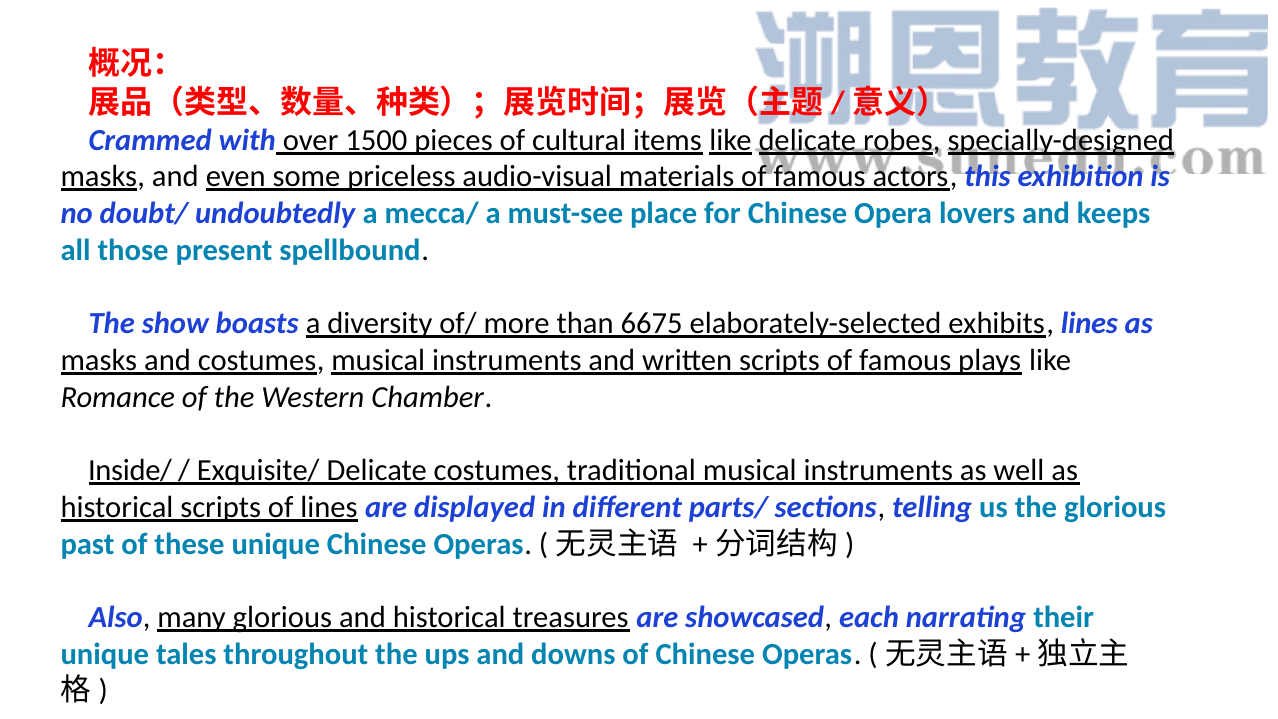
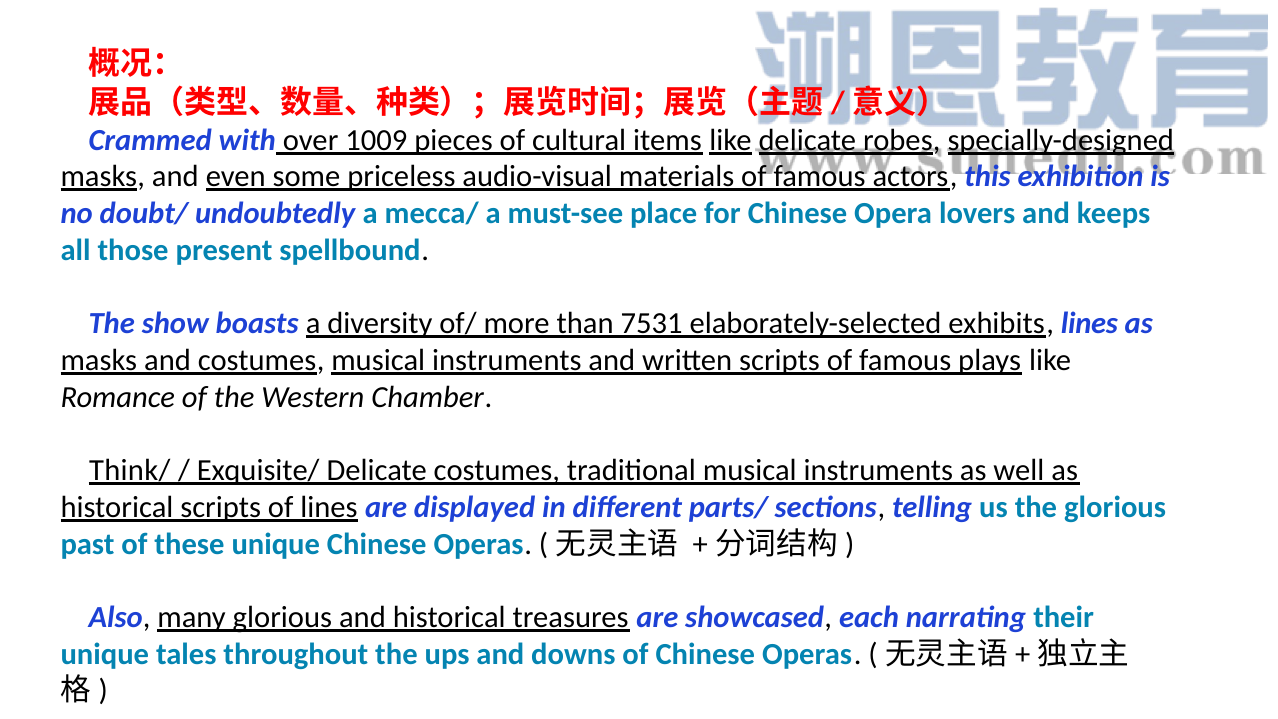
1500: 1500 -> 1009
6675: 6675 -> 7531
Inside/: Inside/ -> Think/
